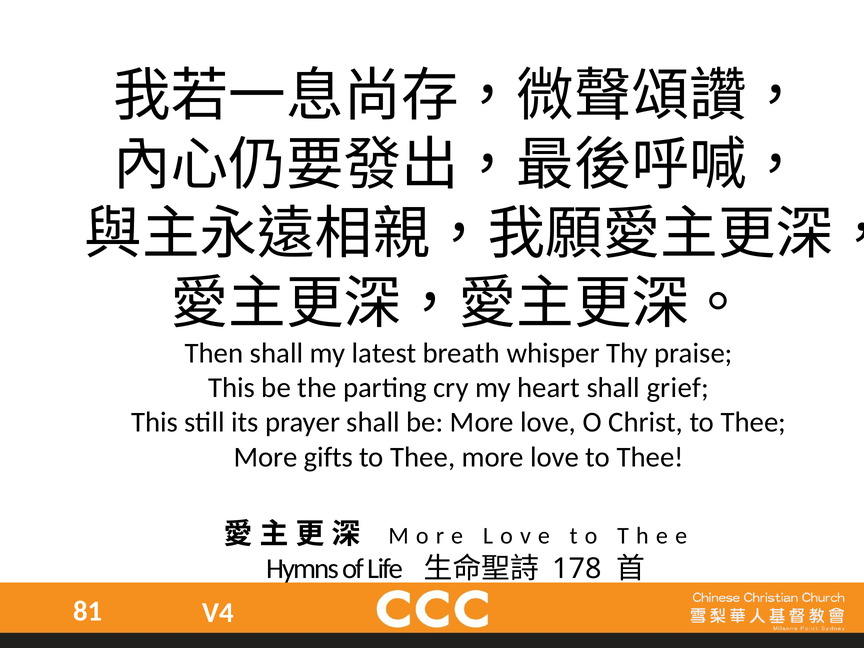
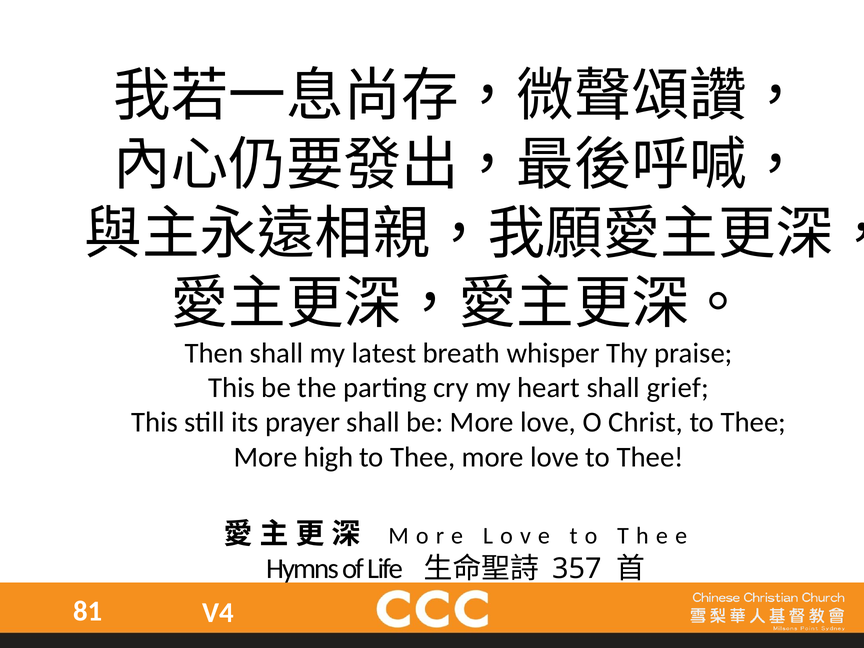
gifts: gifts -> high
178: 178 -> 357
